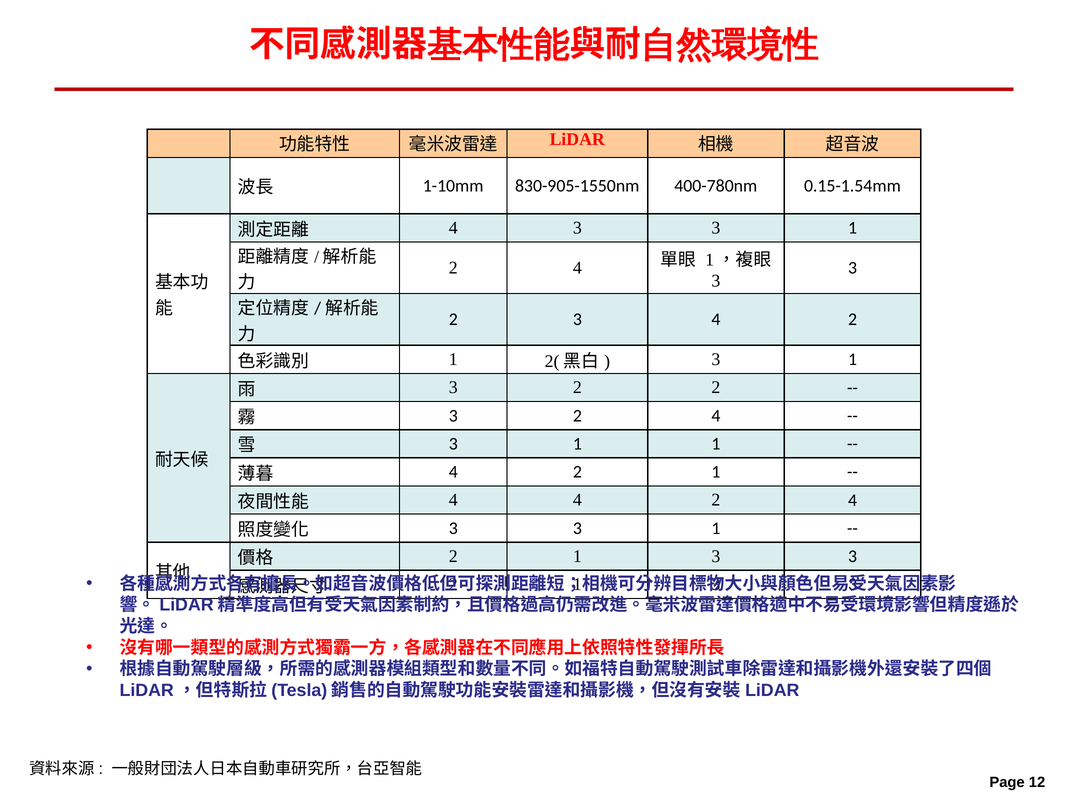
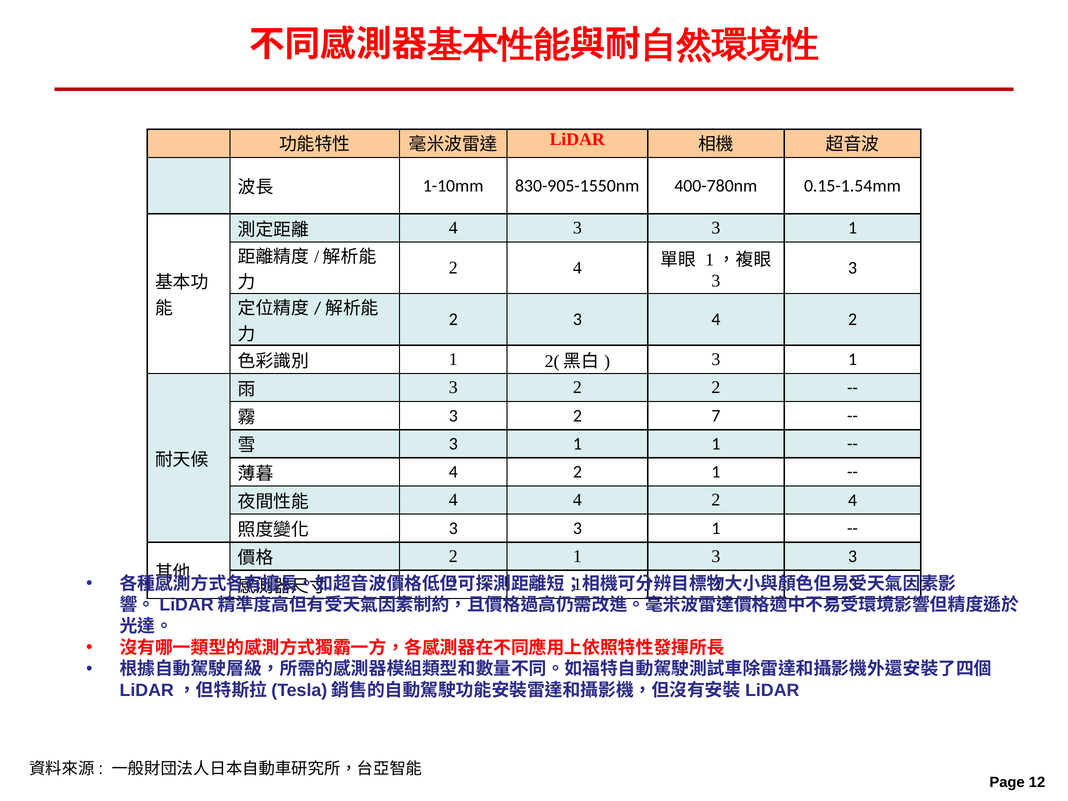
3 2 4: 4 -> 7
